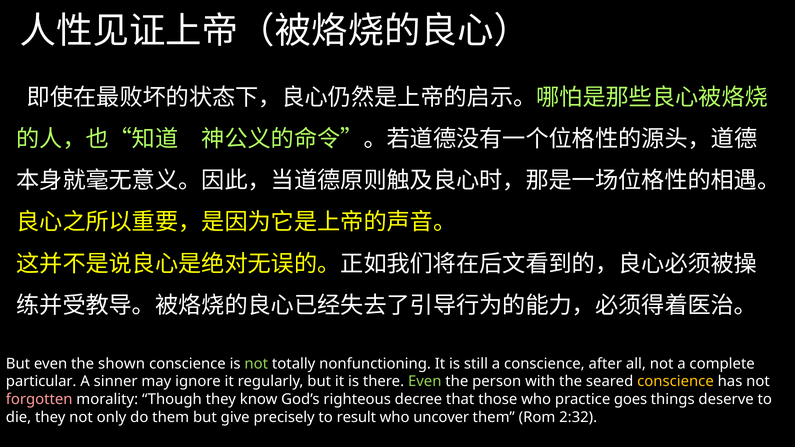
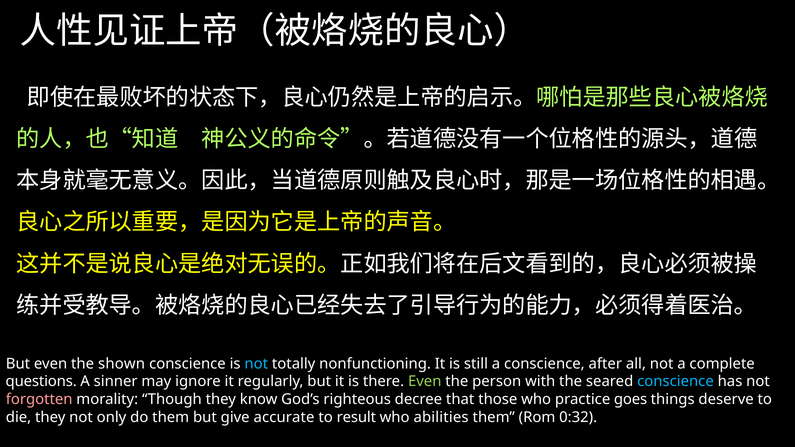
not at (256, 364) colour: light green -> light blue
particular: particular -> questions
conscience at (675, 382) colour: yellow -> light blue
precisely: precisely -> accurate
uncover: uncover -> abilities
2:32: 2:32 -> 0:32
